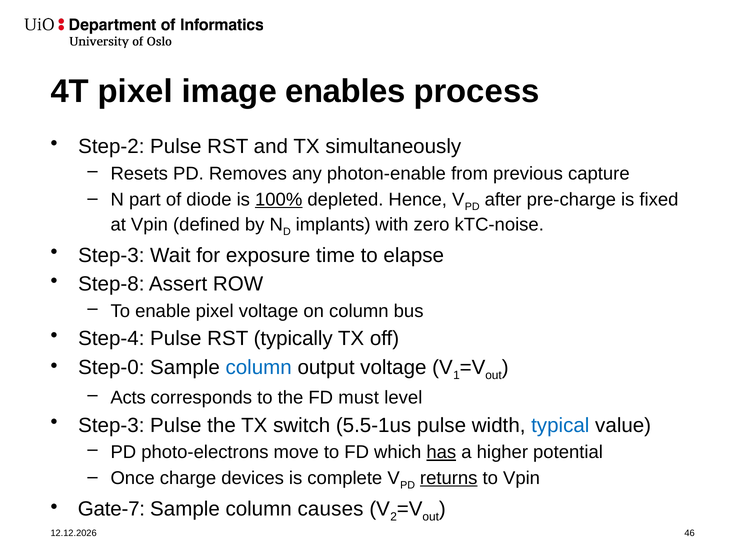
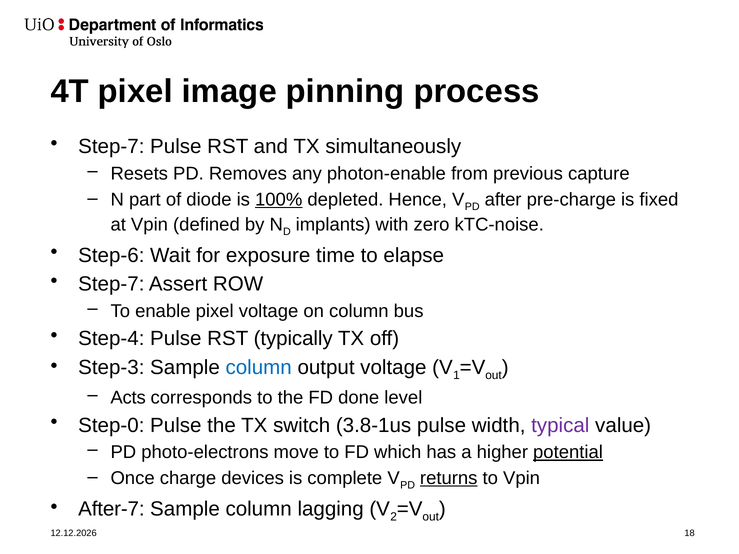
enables: enables -> pinning
Step-2 at (111, 147): Step-2 -> Step-7
Step-3 at (111, 255): Step-3 -> Step-6
Step-8 at (111, 284): Step-8 -> Step-7
Step-0: Step-0 -> Step-3
must: must -> done
Step-3 at (111, 426): Step-3 -> Step-0
5.5-1us: 5.5-1us -> 3.8-1us
typical colour: blue -> purple
has underline: present -> none
potential underline: none -> present
Gate-7: Gate-7 -> After-7
causes: causes -> lagging
46: 46 -> 18
